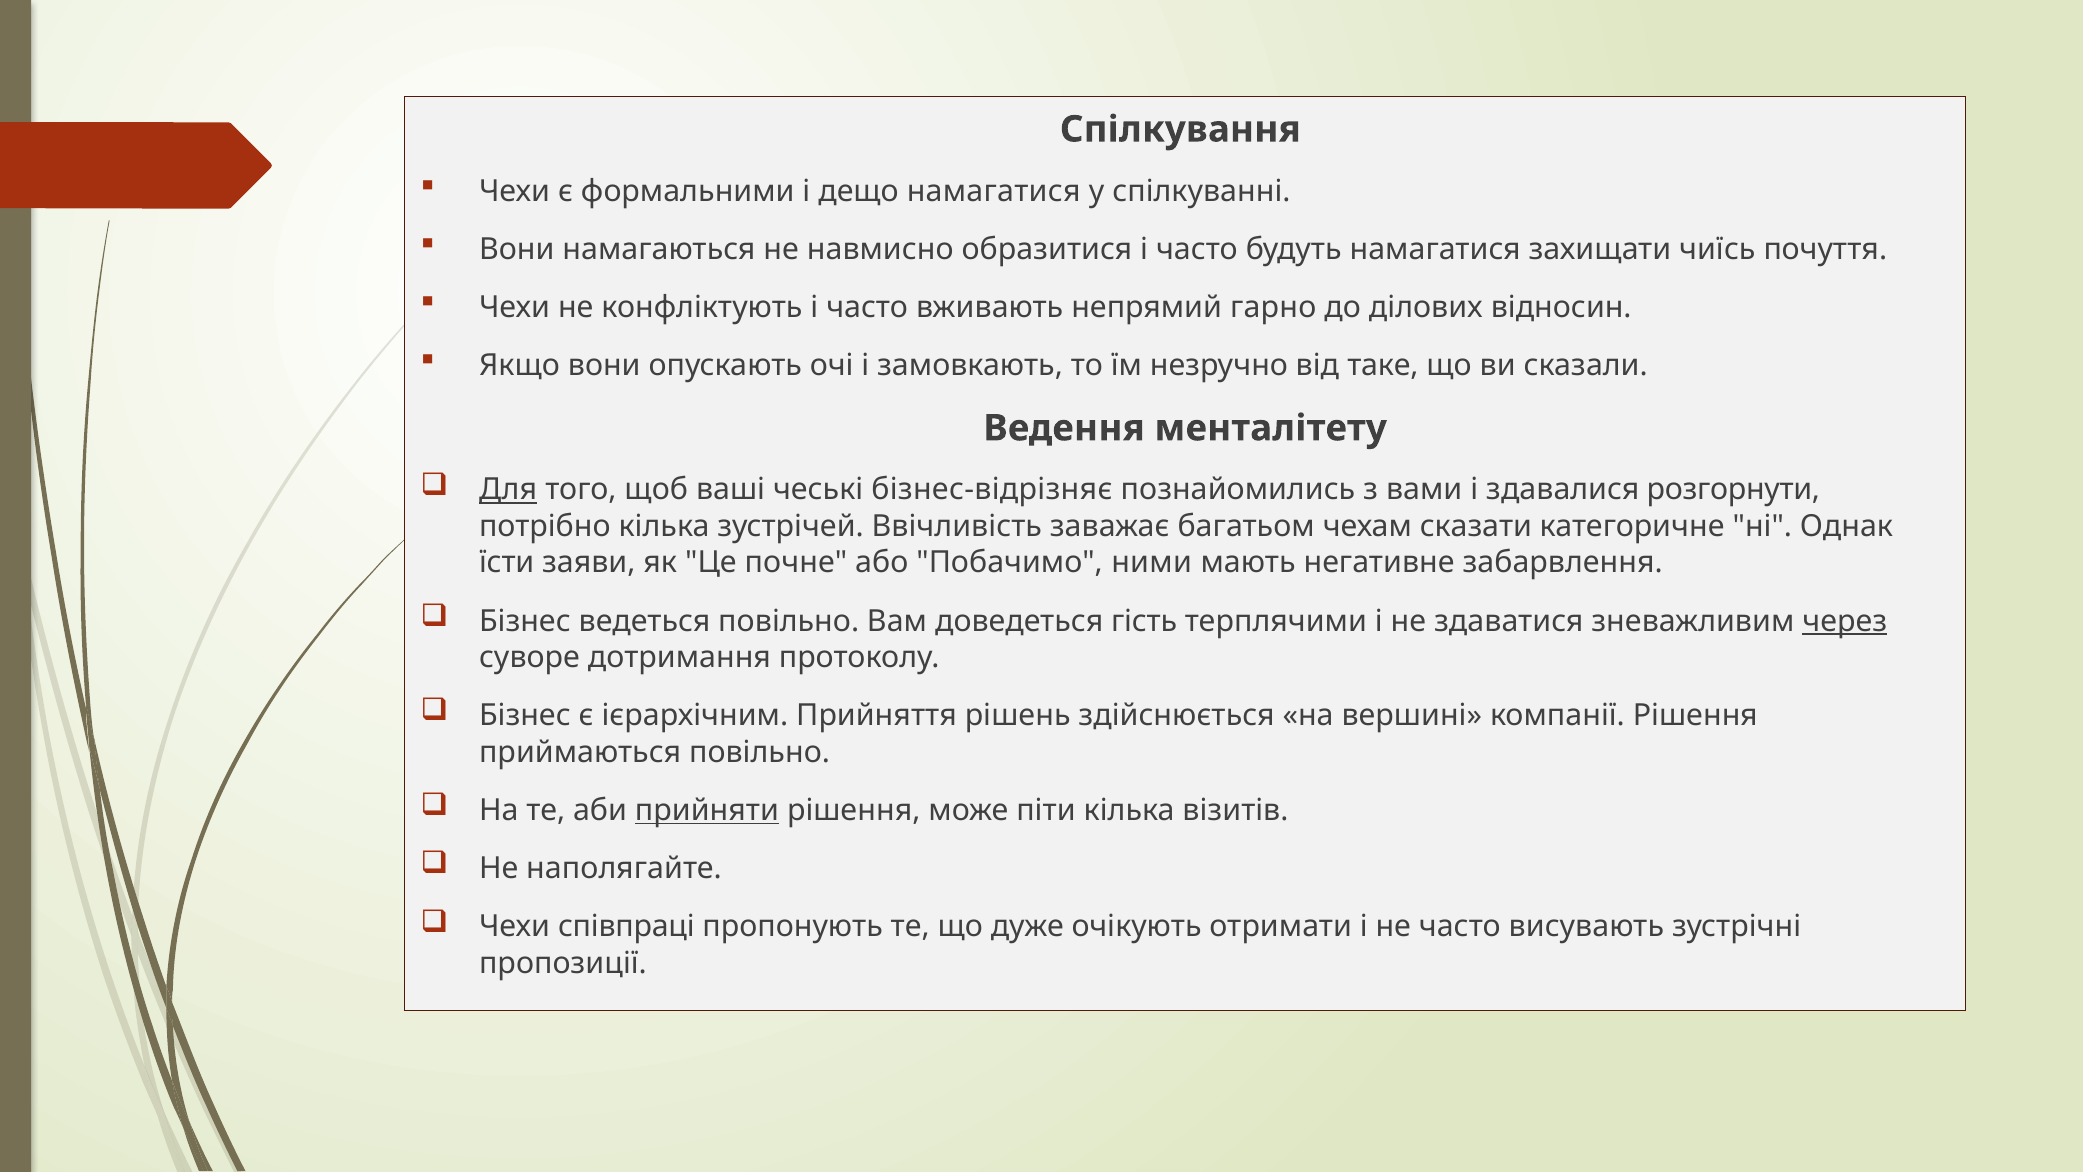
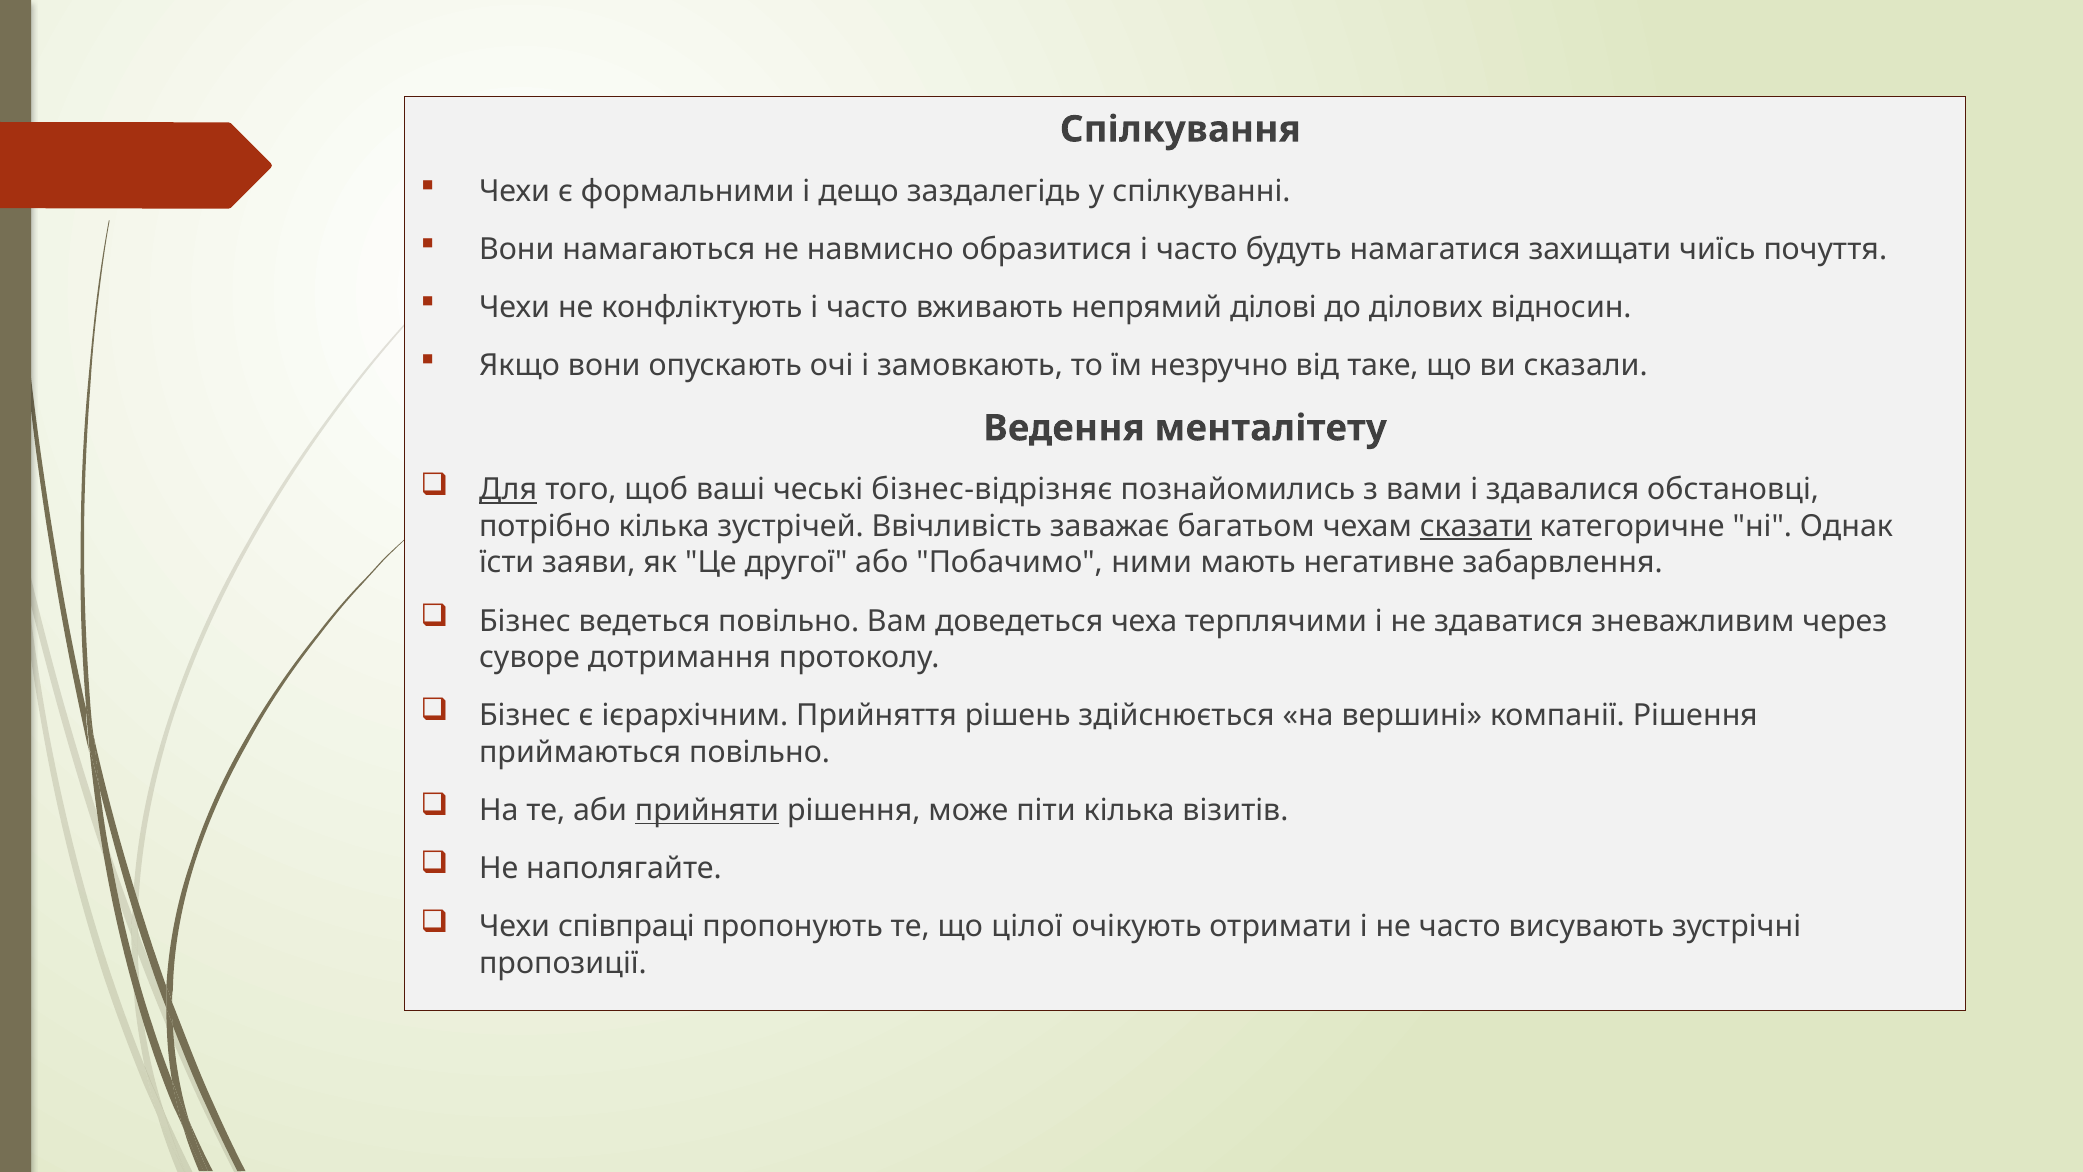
дещо намагатися: намагатися -> заздалегідь
гарно: гарно -> ділові
розгорнути: розгорнути -> обстановці
сказати underline: none -> present
почне: почне -> другої
гість: гість -> чеха
через underline: present -> none
дуже: дуже -> цілої
